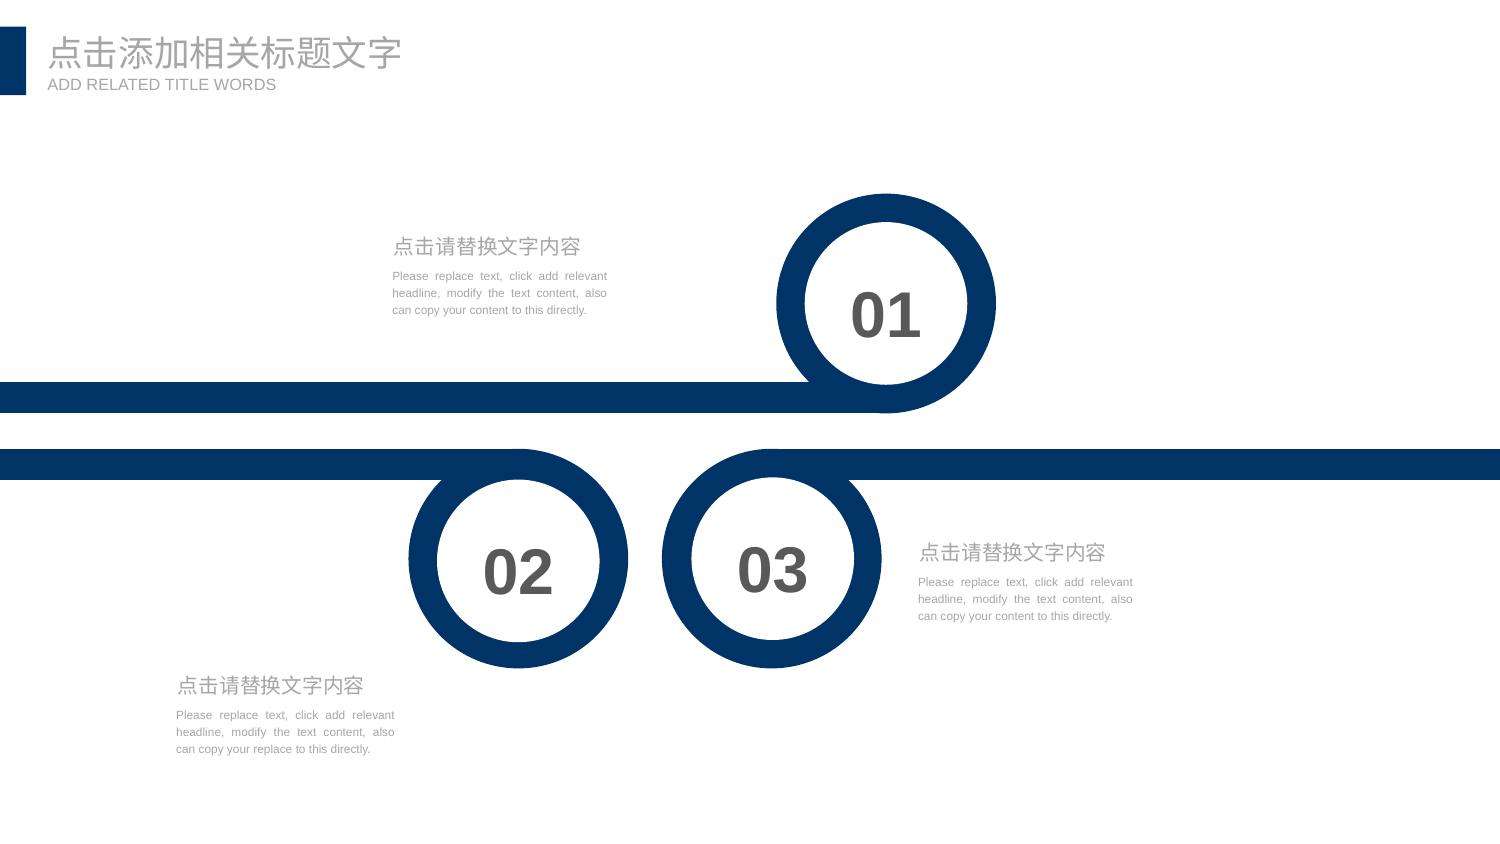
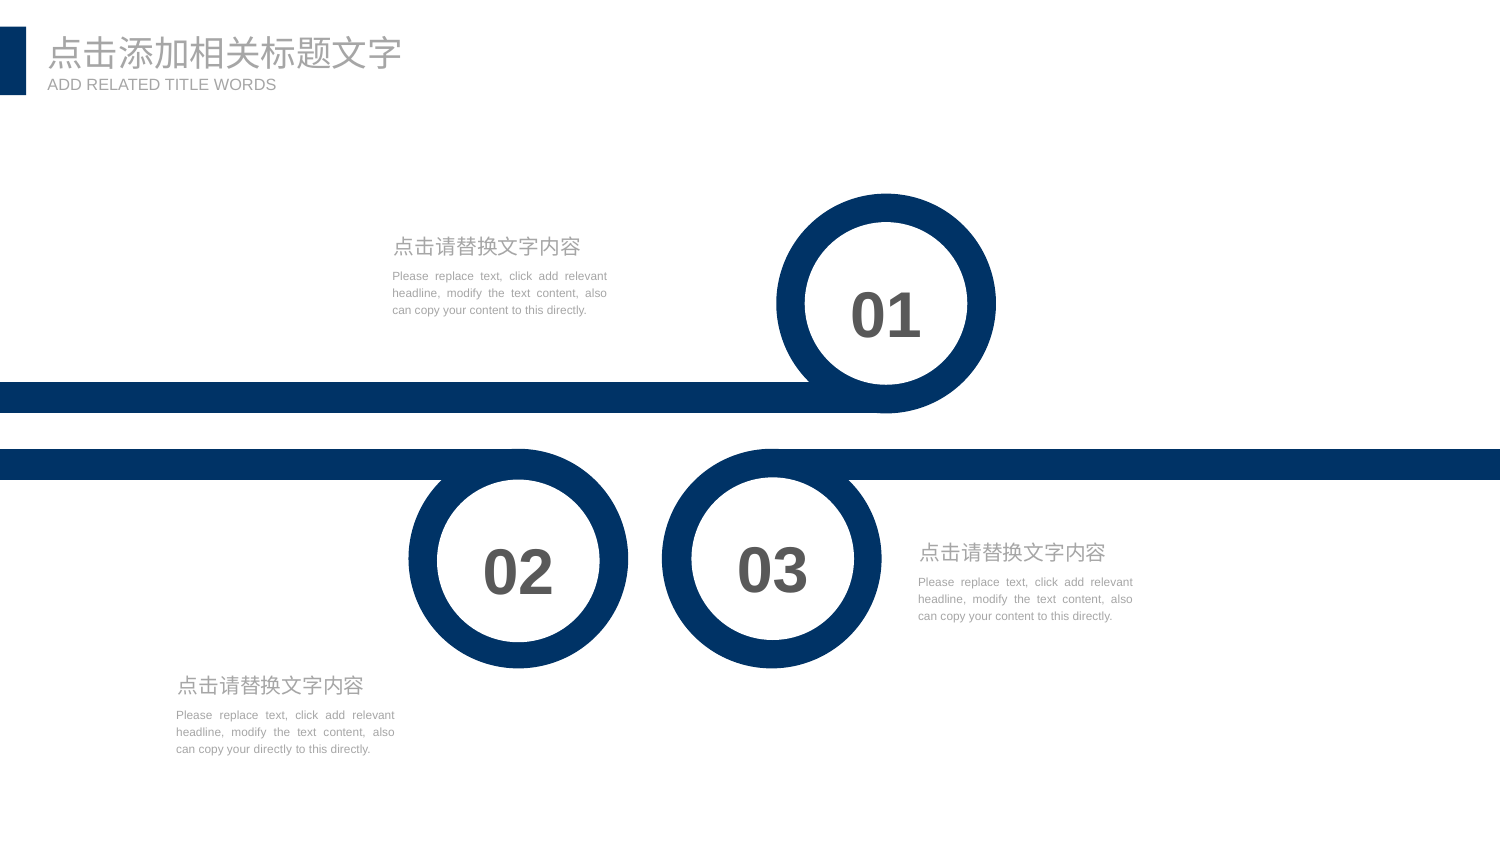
your replace: replace -> directly
